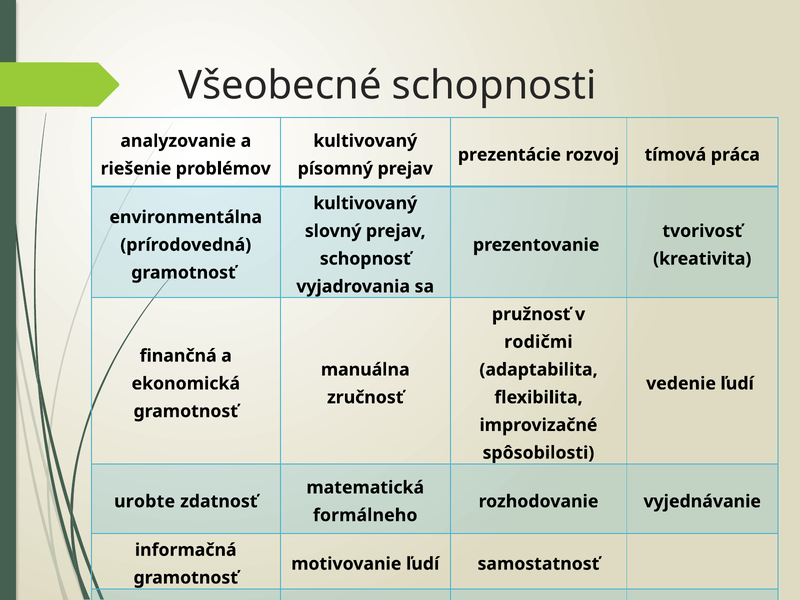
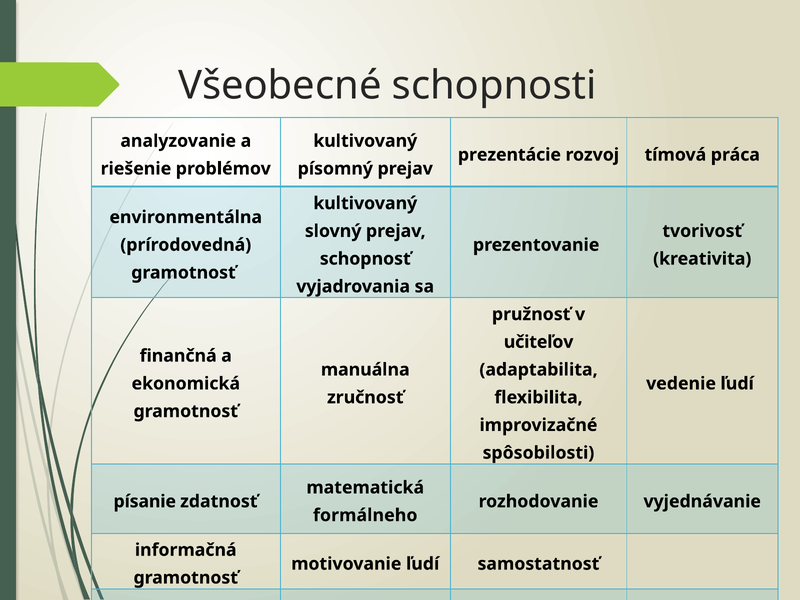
rodičmi: rodičmi -> učiteľov
urobte: urobte -> písanie
